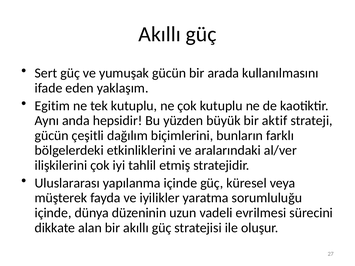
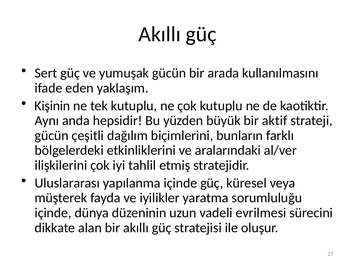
Egitim: Egitim -> Kişinin
